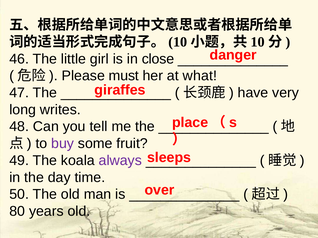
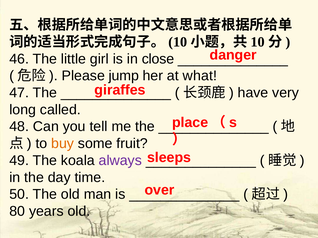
must: must -> jump
writes: writes -> called
buy colour: purple -> orange
